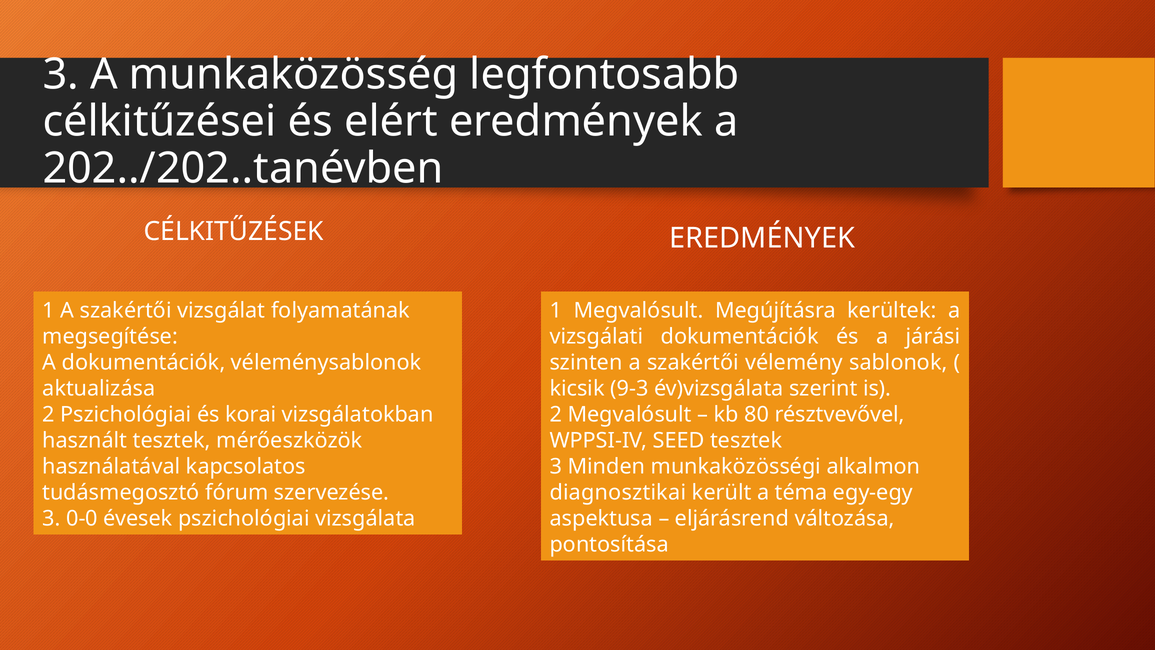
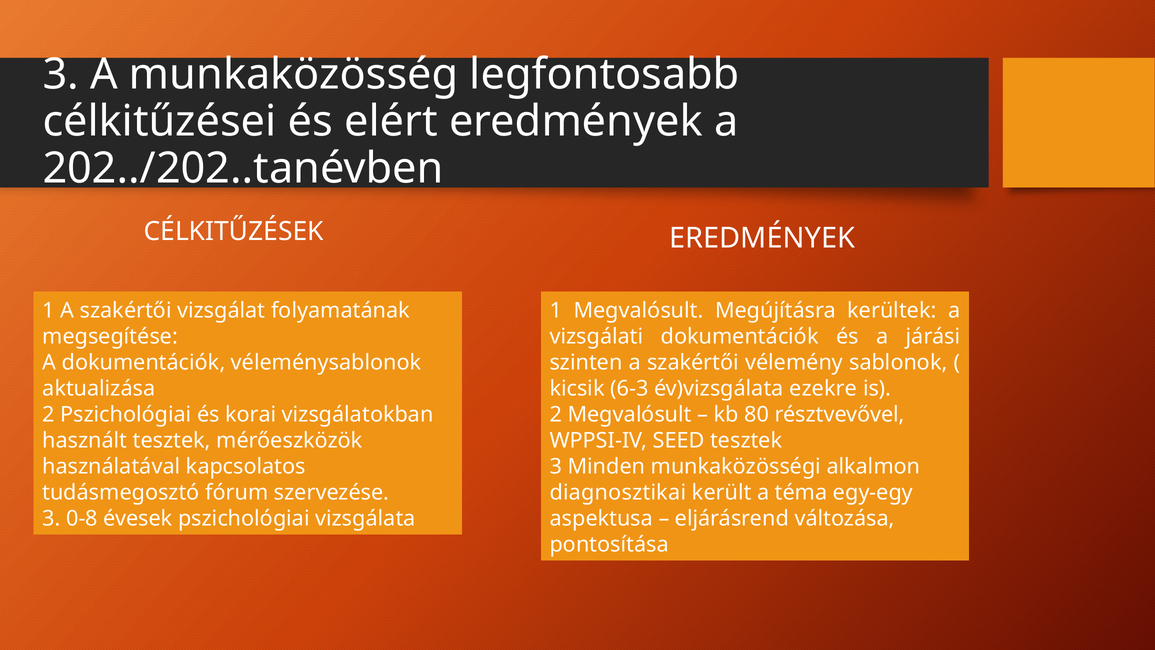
9-3: 9-3 -> 6-3
szerint: szerint -> ezekre
0-0: 0-0 -> 0-8
